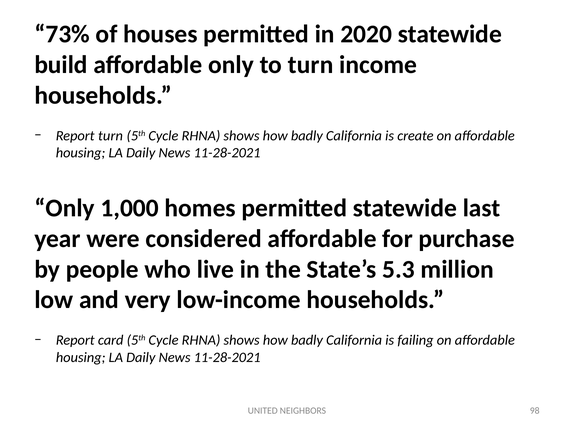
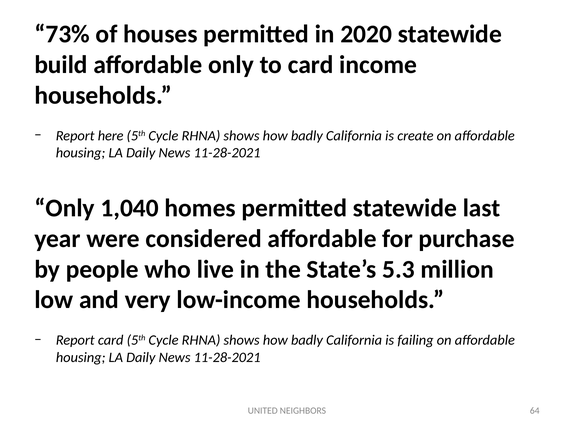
to turn: turn -> card
Report turn: turn -> here
1,000: 1,000 -> 1,040
98: 98 -> 64
